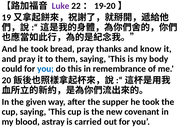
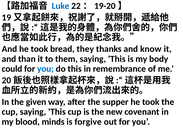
Luke colour: purple -> blue
bread pray: pray -> they
and pray: pray -> than
astray: astray -> minds
carried: carried -> forgive
